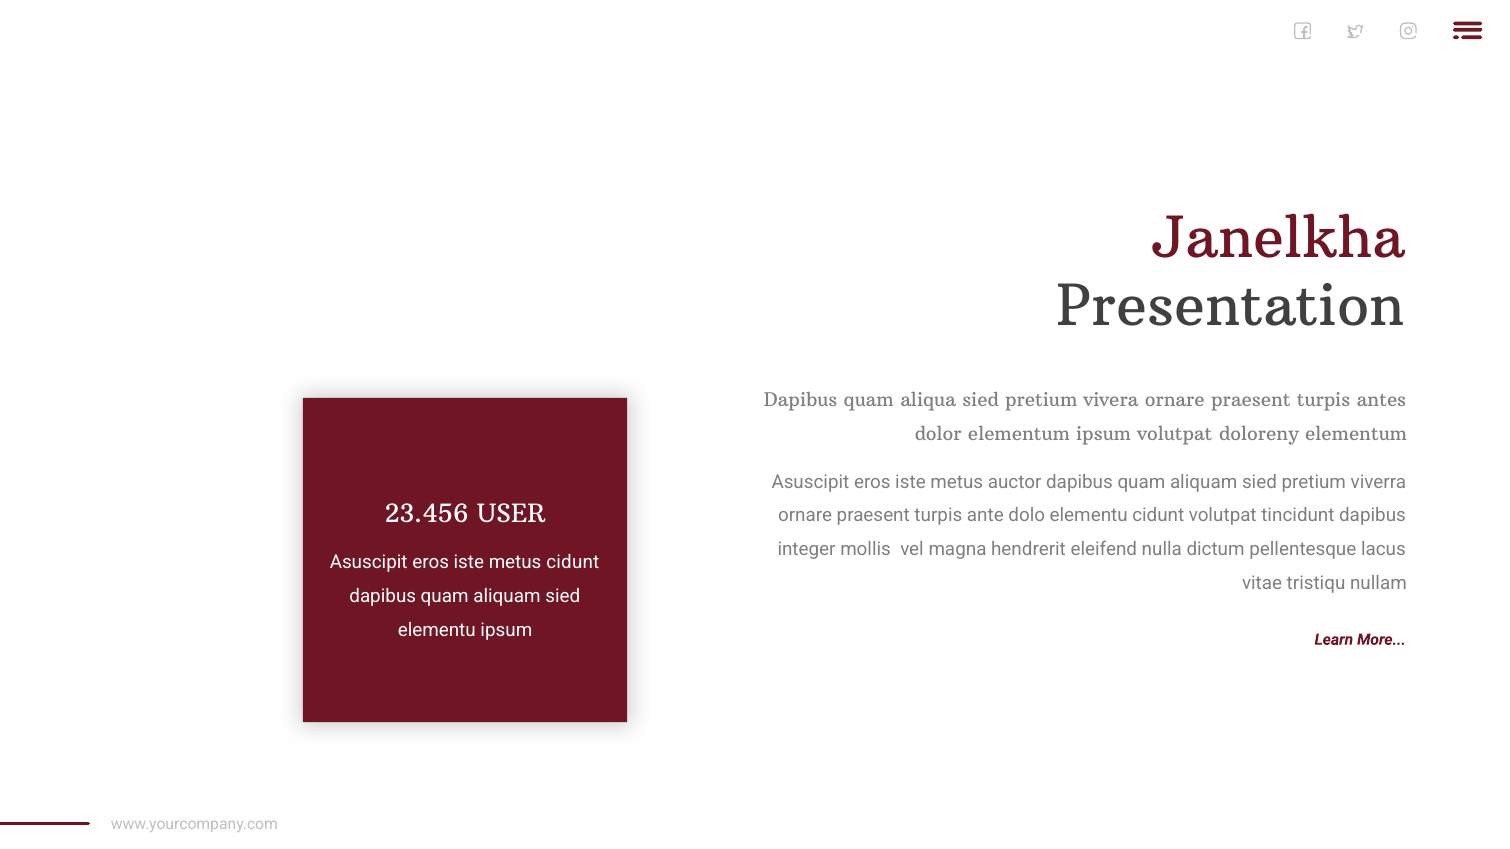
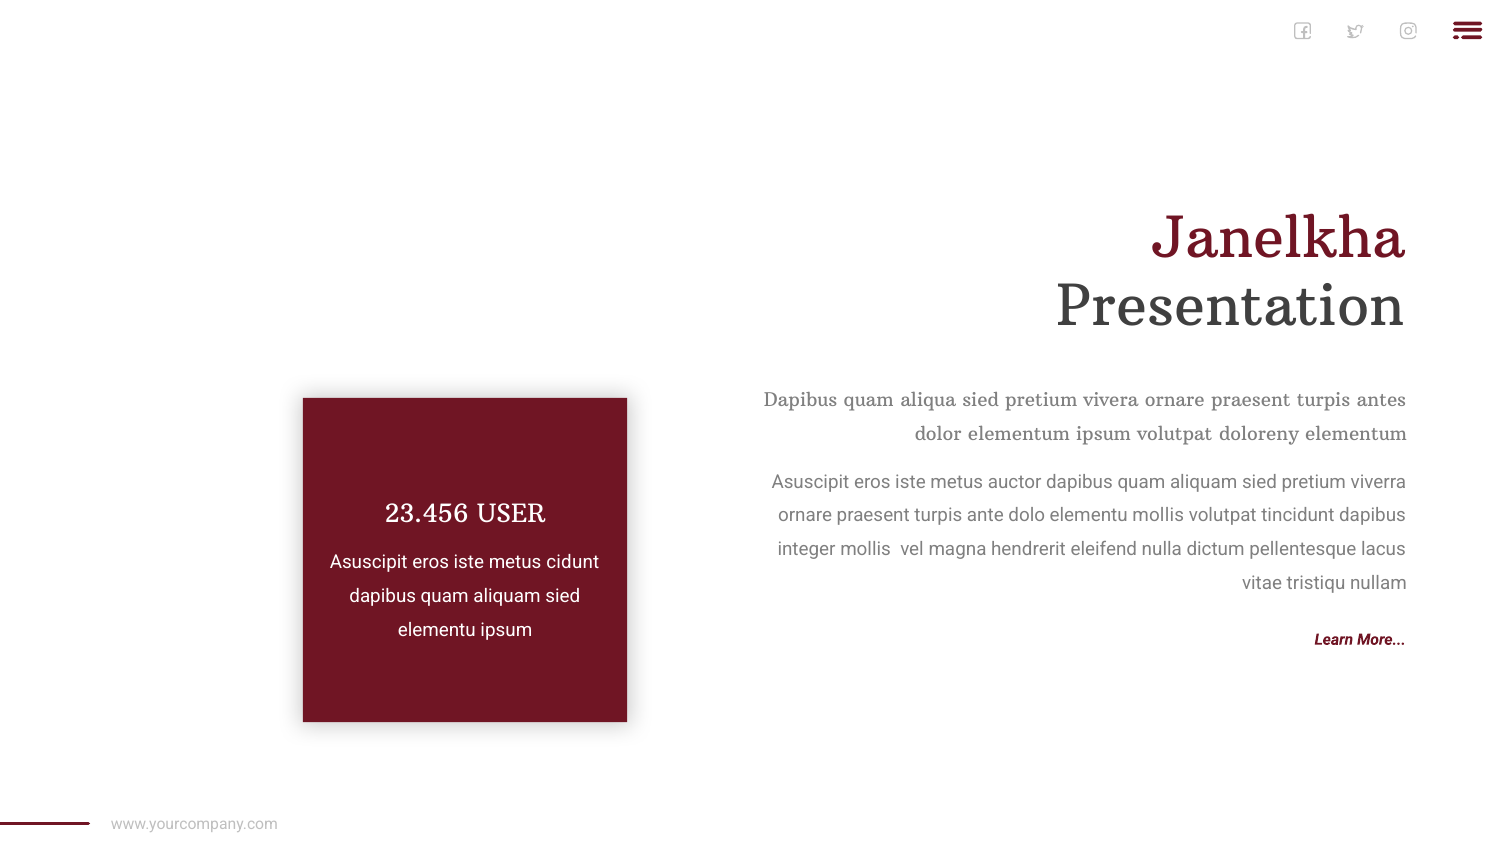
elementu cidunt: cidunt -> mollis
